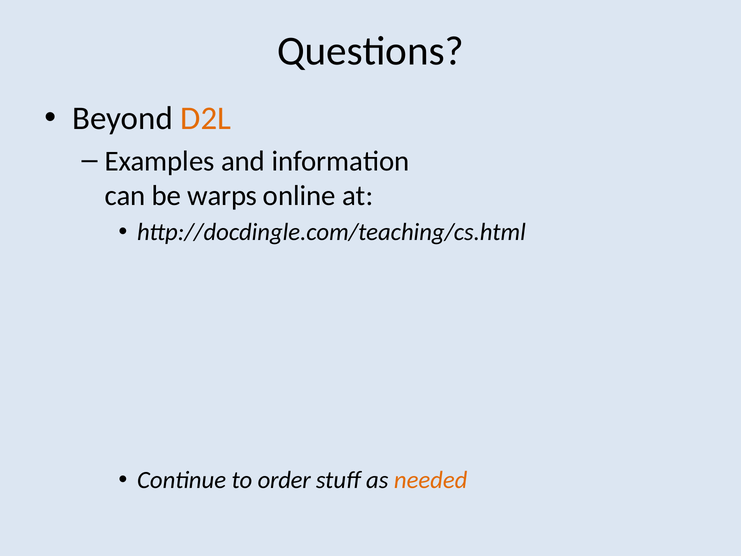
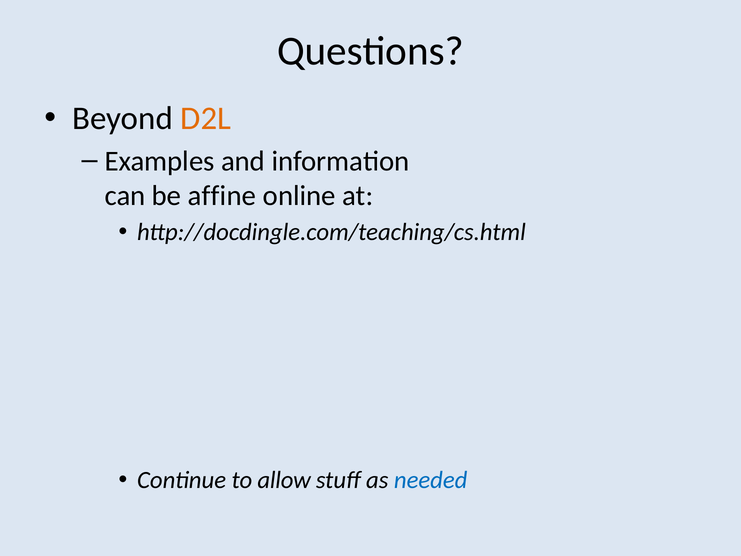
warps: warps -> affine
order: order -> allow
needed colour: orange -> blue
